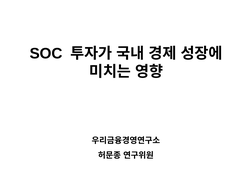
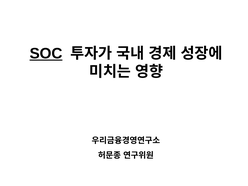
SOC underline: none -> present
